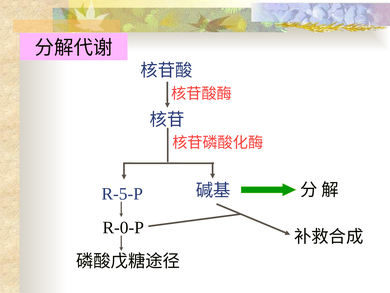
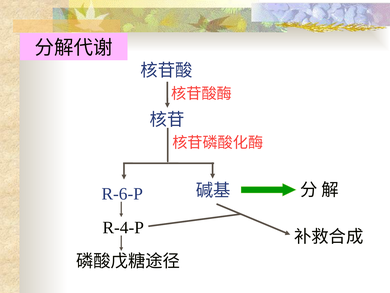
R-5-P: R-5-P -> R-6-P
R-0-P: R-0-P -> R-4-P
